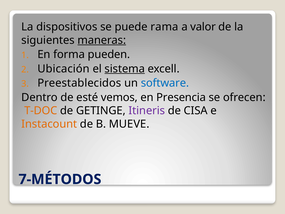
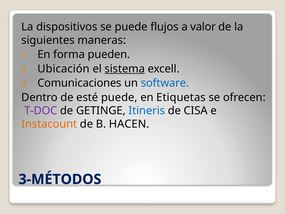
rama: rama -> flujos
maneras underline: present -> none
Preestablecidos: Preestablecidos -> Comunicaciones
esté vemos: vemos -> puede
Presencia: Presencia -> Etiquetas
T-DOC colour: orange -> purple
Itineris colour: purple -> blue
MUEVE: MUEVE -> HACEN
7-MÉTODOS: 7-MÉTODOS -> 3-MÉTODOS
